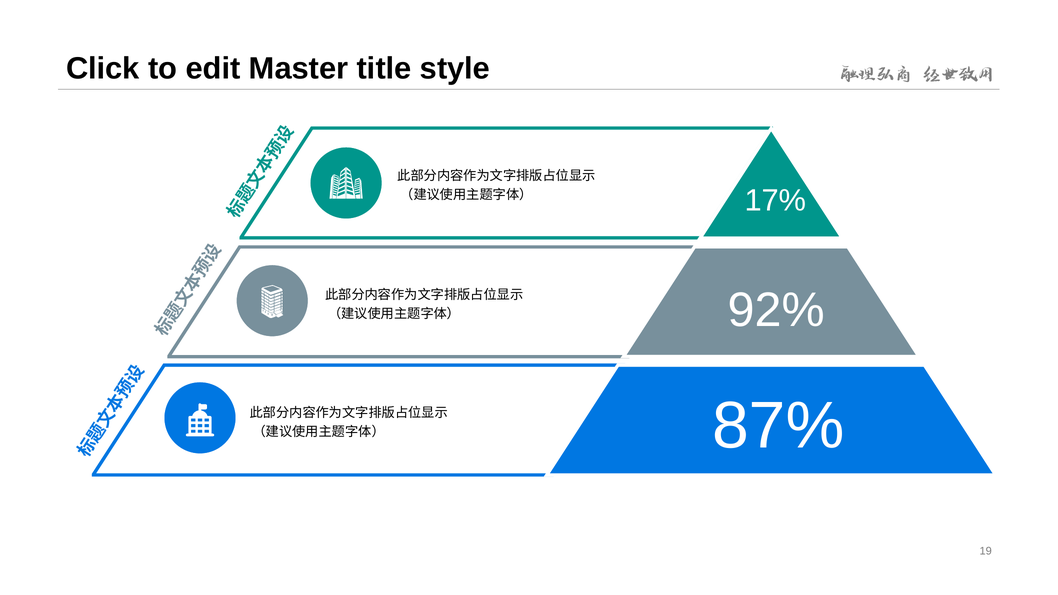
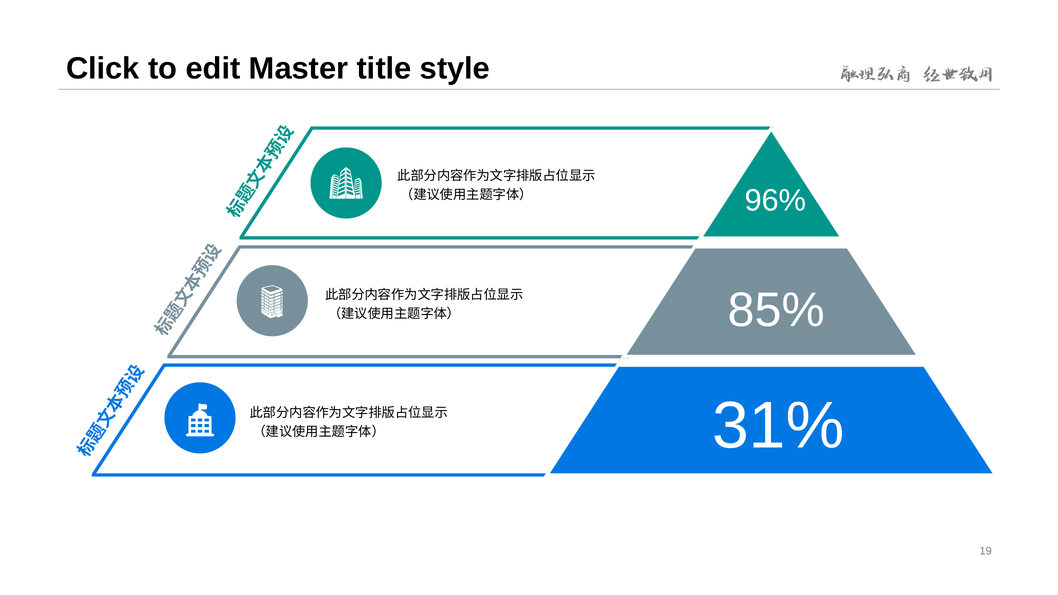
17%: 17% -> 96%
92%: 92% -> 85%
87%: 87% -> 31%
